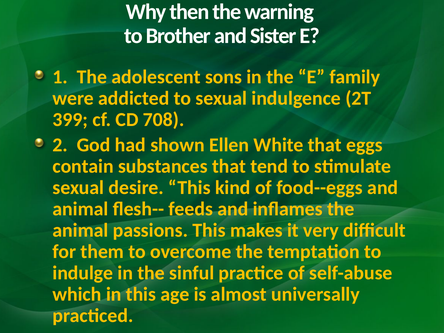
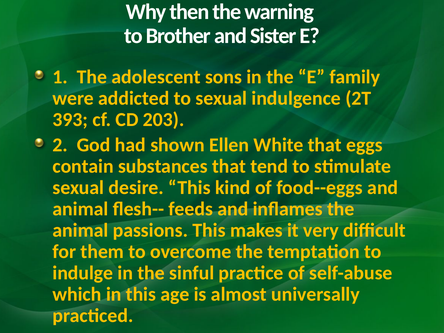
399: 399 -> 393
708: 708 -> 203
